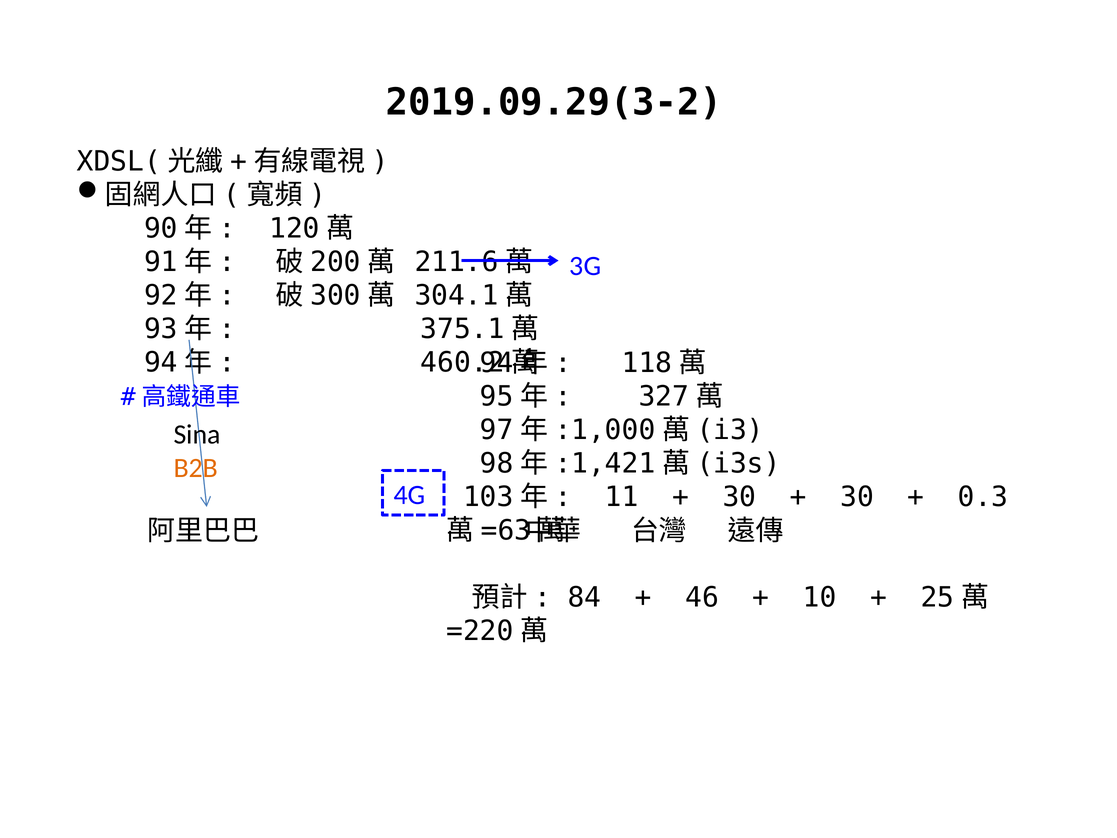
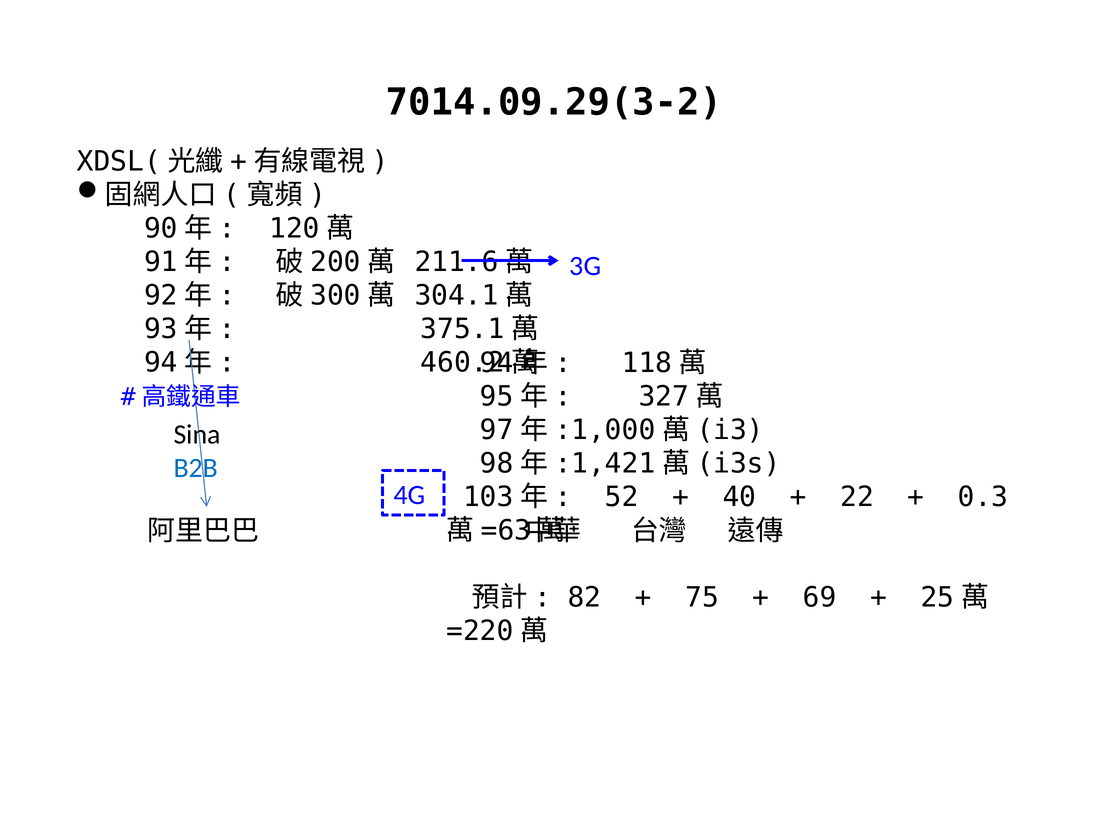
2019.09.29(3-2: 2019.09.29(3-2 -> 7014.09.29(3-2
B2B colour: orange -> blue
11: 11 -> 52
30 at (739, 497): 30 -> 40
30 at (857, 497): 30 -> 22
84: 84 -> 82
46: 46 -> 75
10: 10 -> 69
